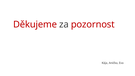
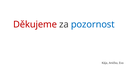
pozornost colour: red -> blue
